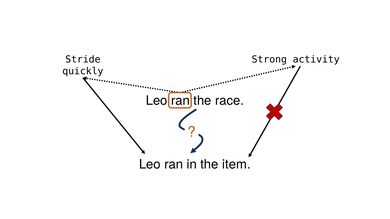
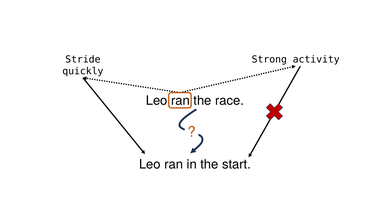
item: item -> start
